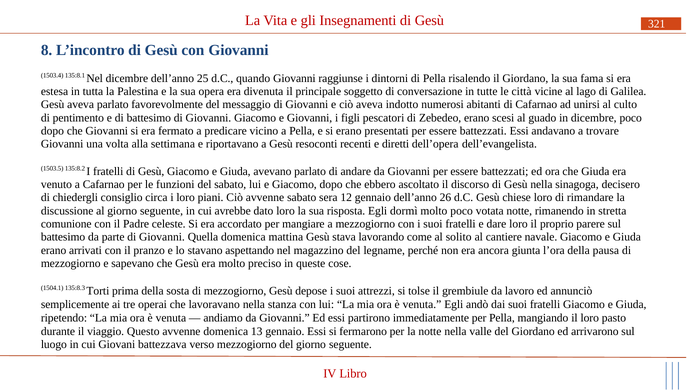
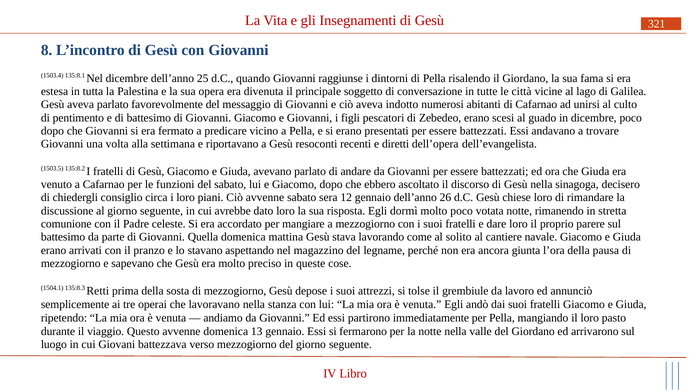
Torti: Torti -> Retti
